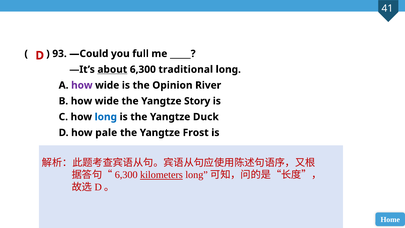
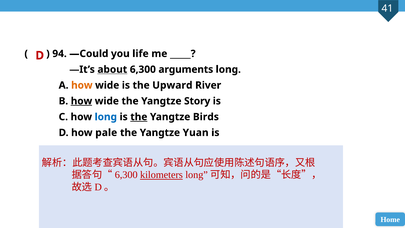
93: 93 -> 94
full: full -> life
traditional: traditional -> arguments
how at (82, 85) colour: purple -> orange
Opinion: Opinion -> Upward
how at (81, 101) underline: none -> present
the at (139, 117) underline: none -> present
Duck: Duck -> Birds
Frost: Frost -> Yuan
